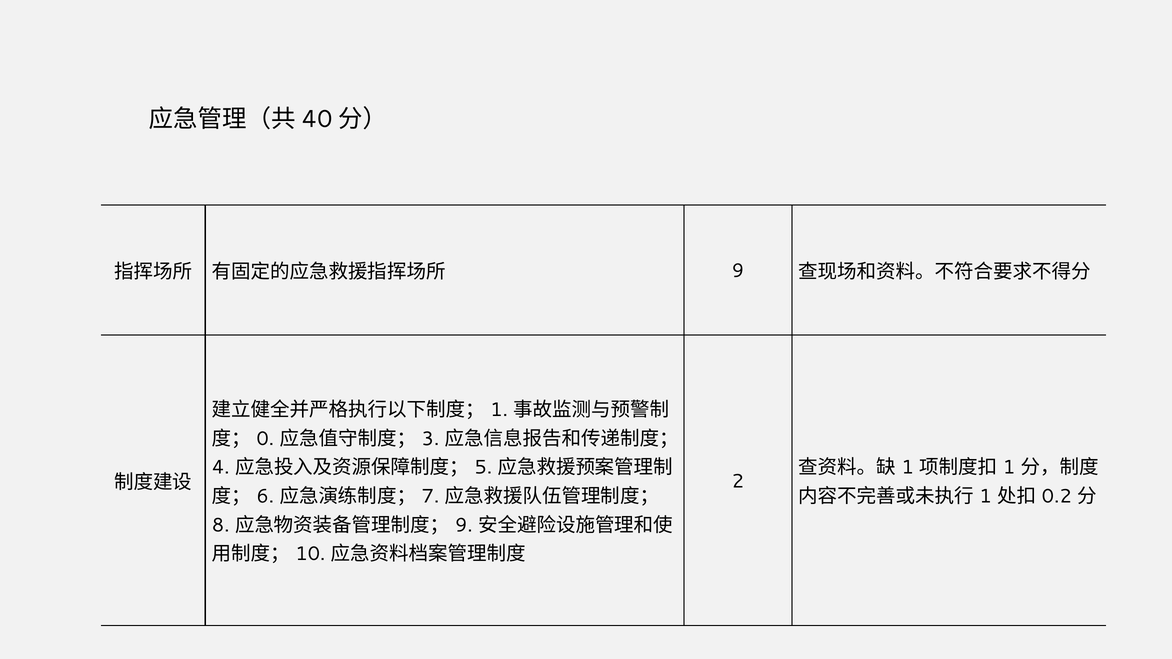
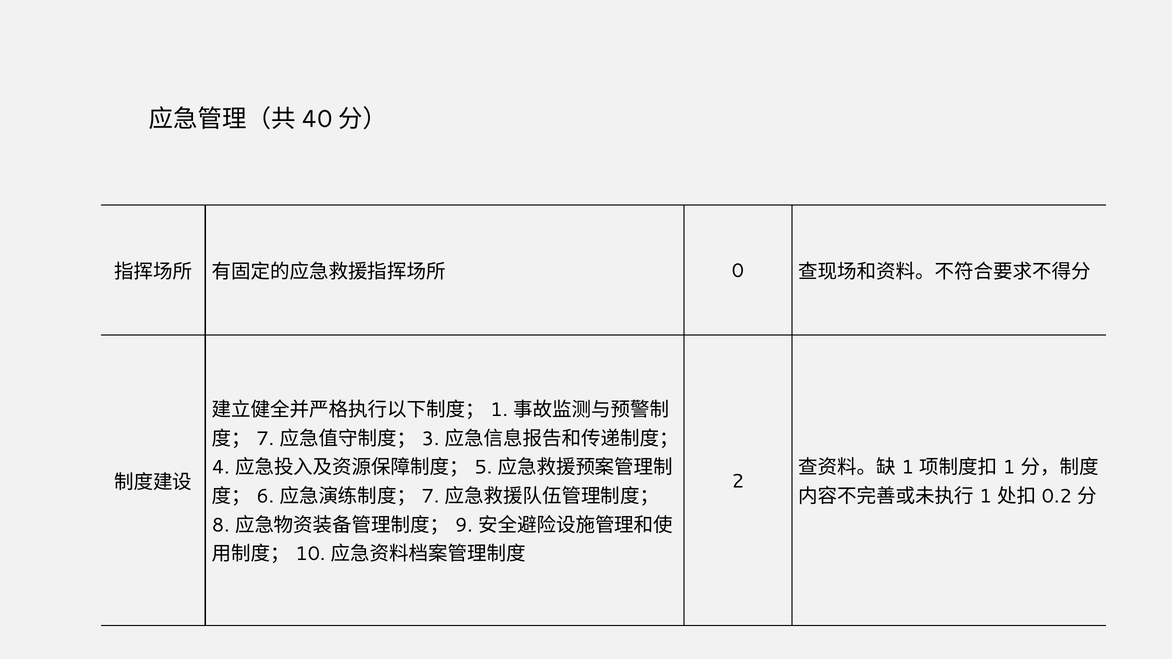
9 at (738, 271): 9 -> 0
0 at (265, 439): 0 -> 7
